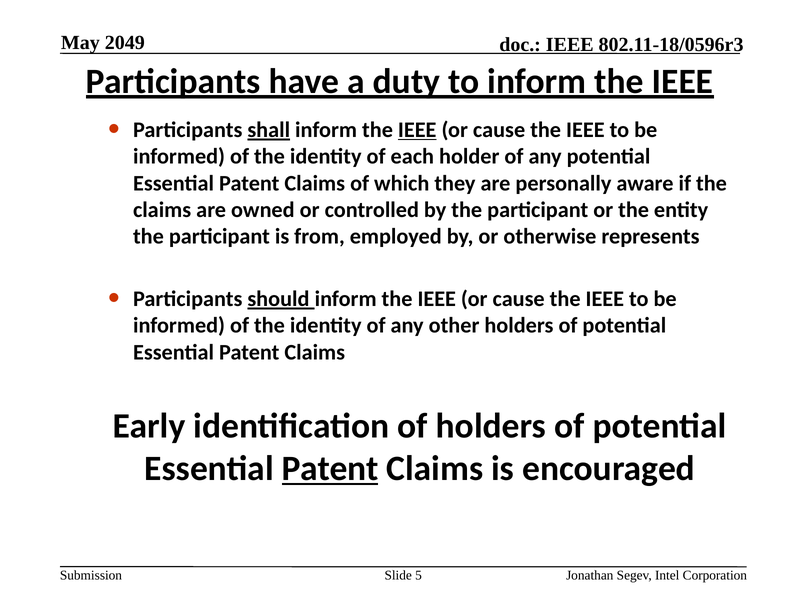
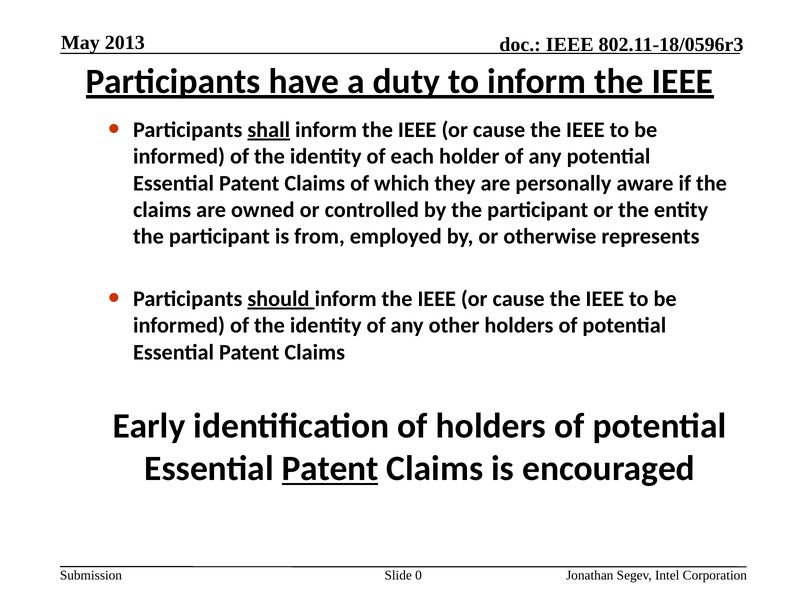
2049: 2049 -> 2013
IEEE at (417, 130) underline: present -> none
5: 5 -> 0
